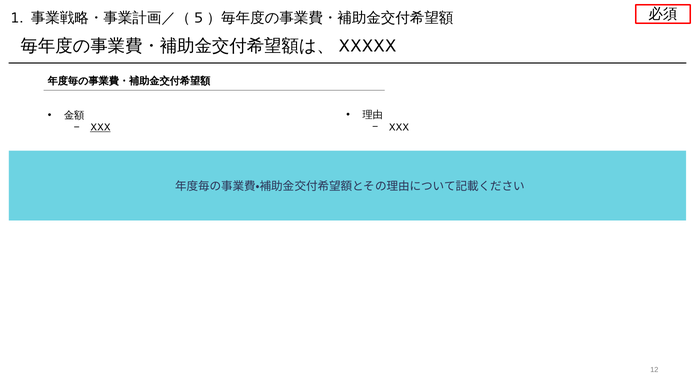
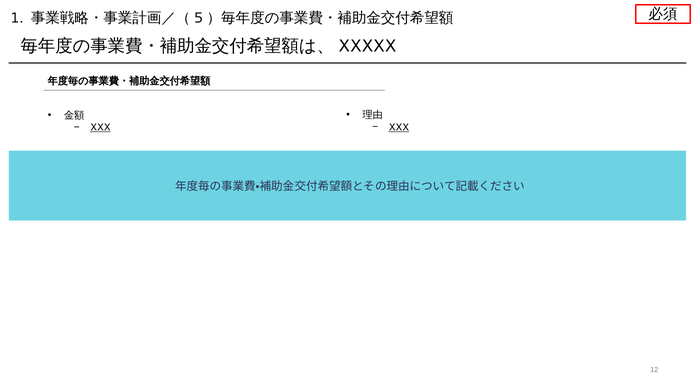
XXX at (399, 127) underline: none -> present
